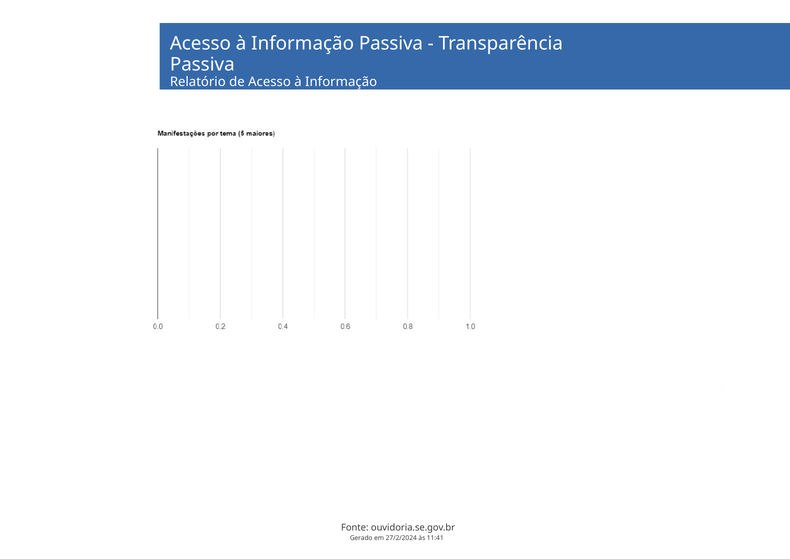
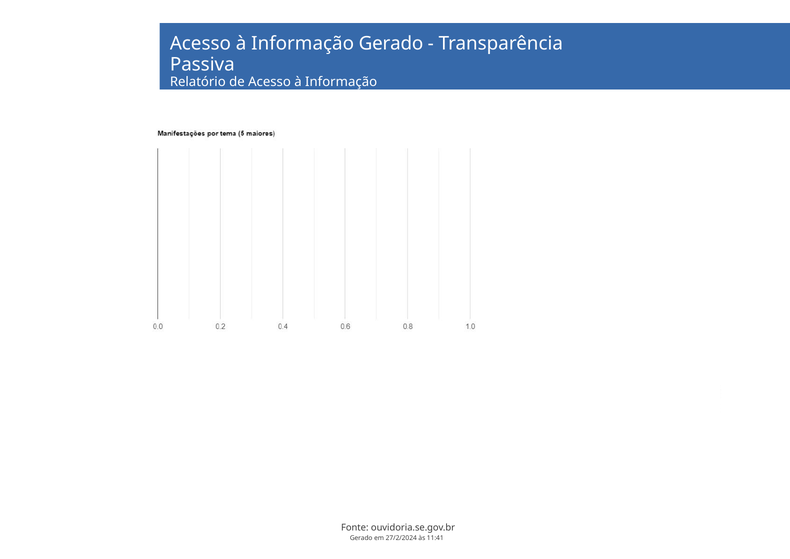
Informação Passiva: Passiva -> Gerado
